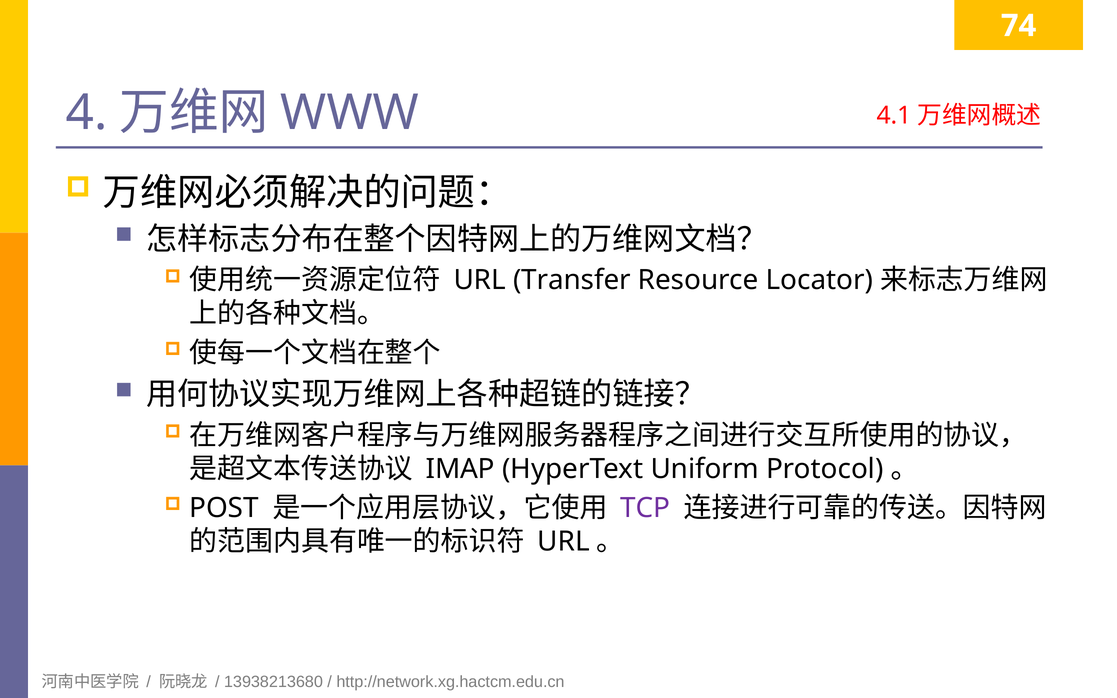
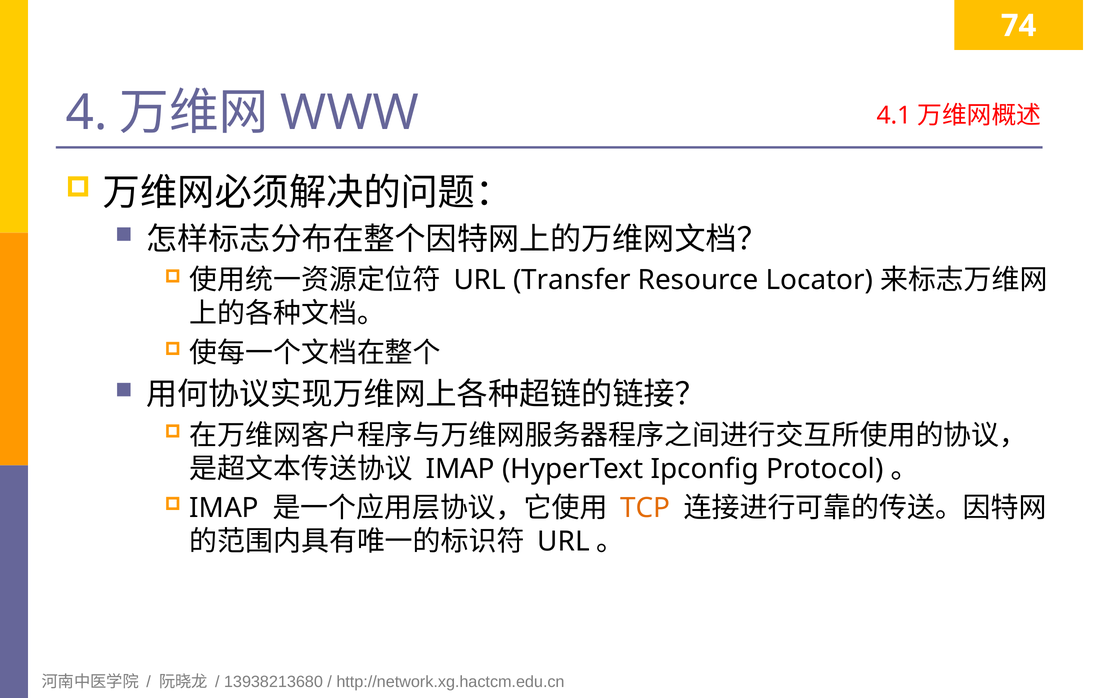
Uniform: Uniform -> Ipconfig
POST at (224, 508): POST -> IMAP
TCP colour: purple -> orange
